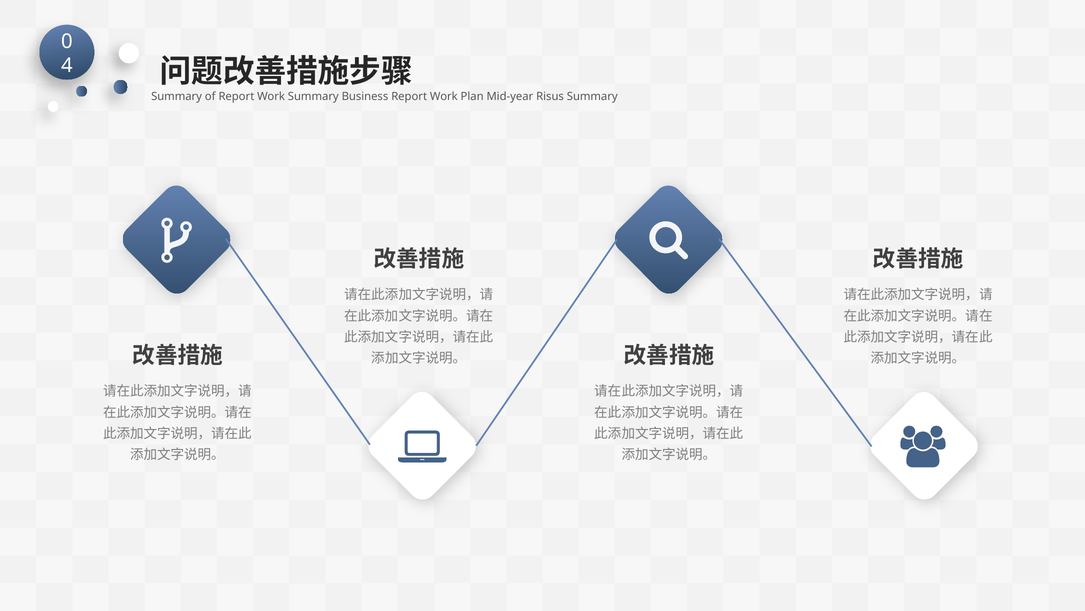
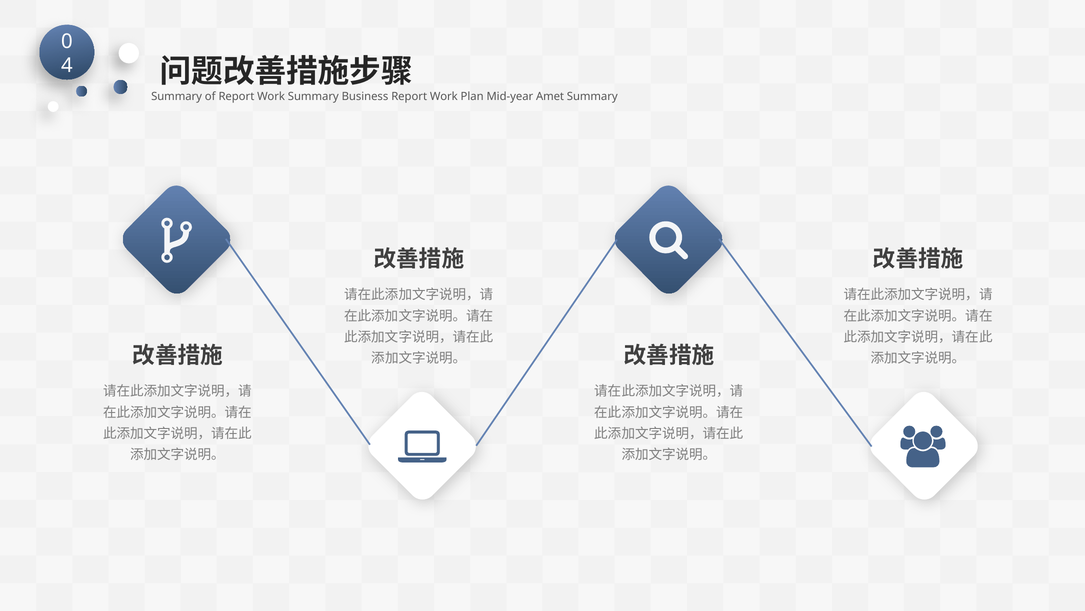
Risus: Risus -> Amet
